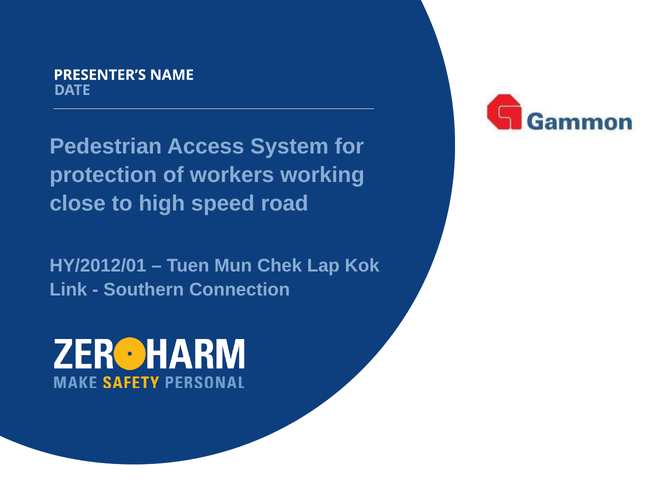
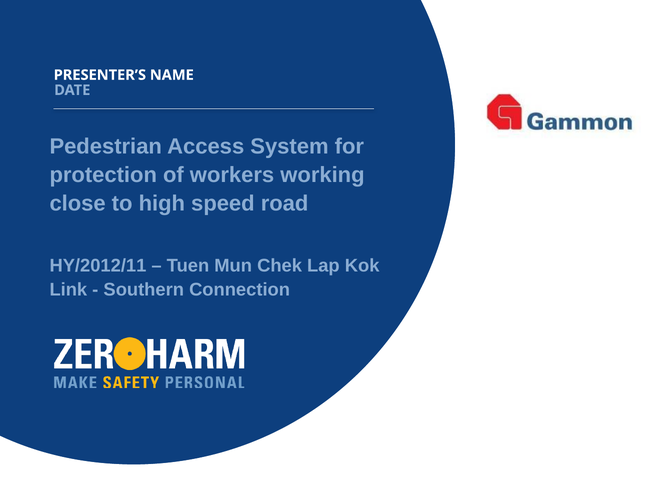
HY/2012/01: HY/2012/01 -> HY/2012/11
